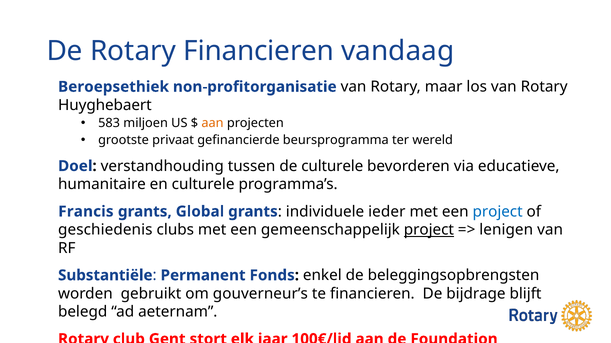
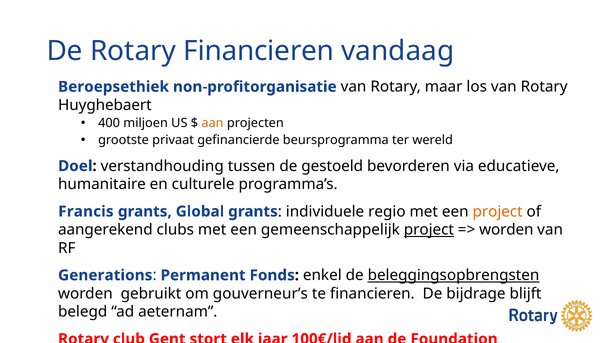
583: 583 -> 400
de culturele: culturele -> gestoeld
ieder: ieder -> regio
project at (498, 212) colour: blue -> orange
geschiedenis: geschiedenis -> aangerekend
lenigen at (506, 230): lenigen -> worden
Substantiële: Substantiële -> Generations
beleggingsopbrengsten underline: none -> present
